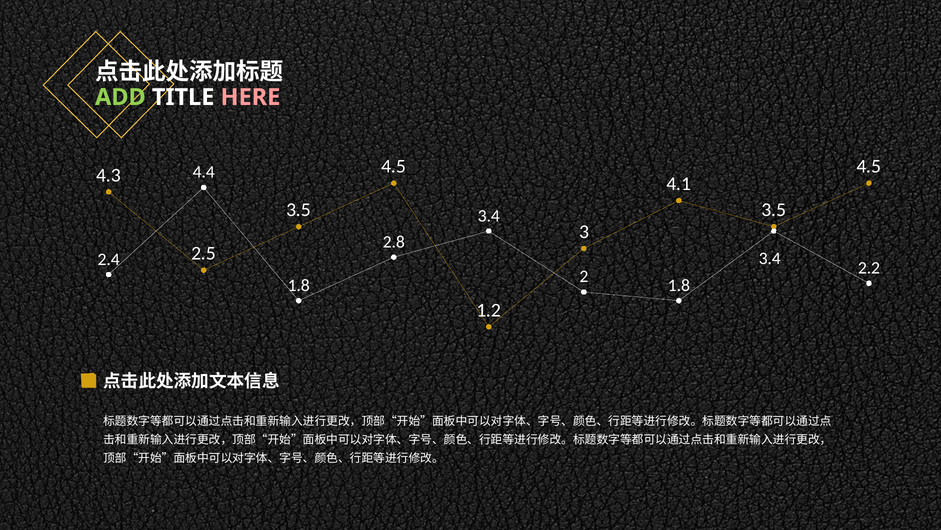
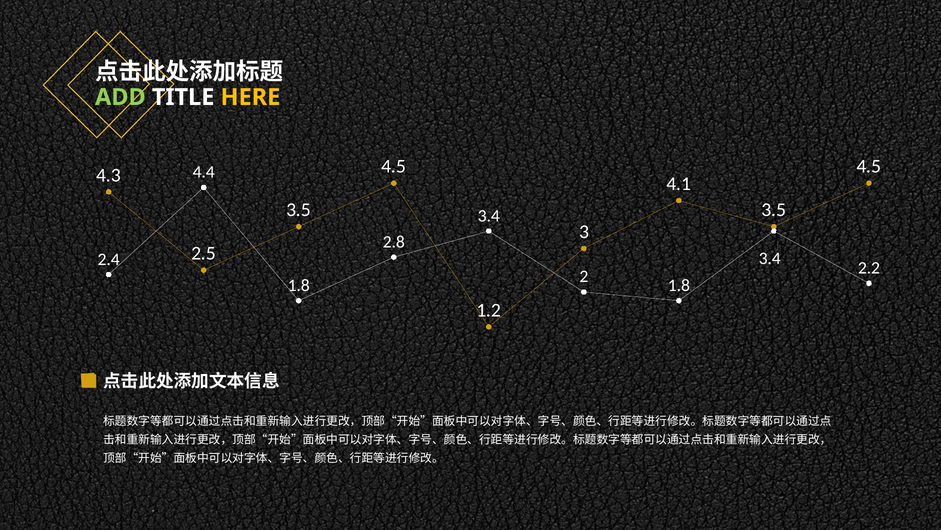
HERE colour: pink -> yellow
